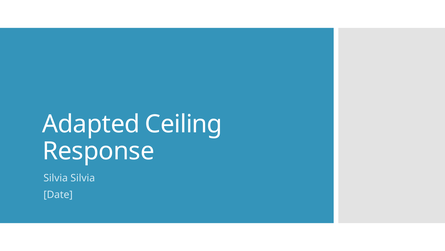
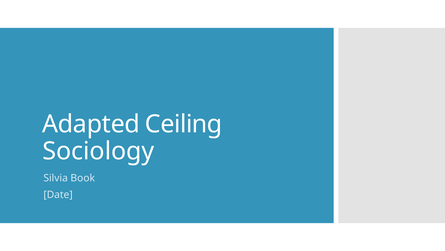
Response: Response -> Sociology
Silvia Silvia: Silvia -> Book
